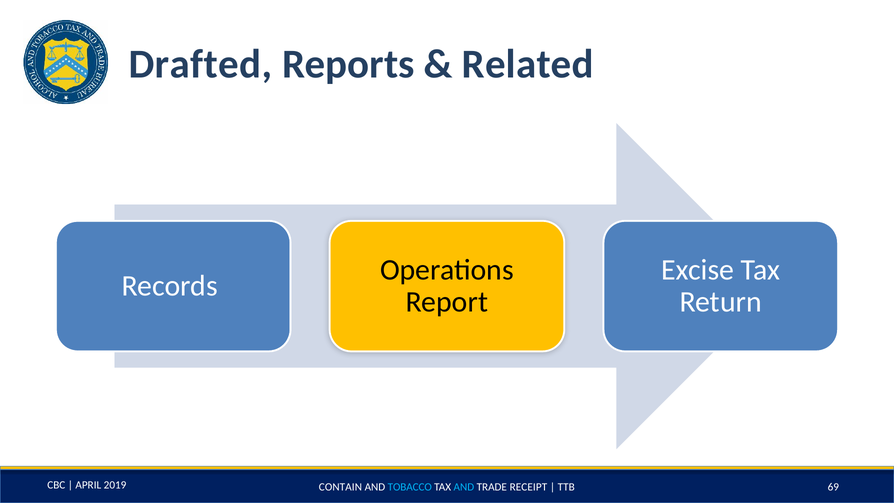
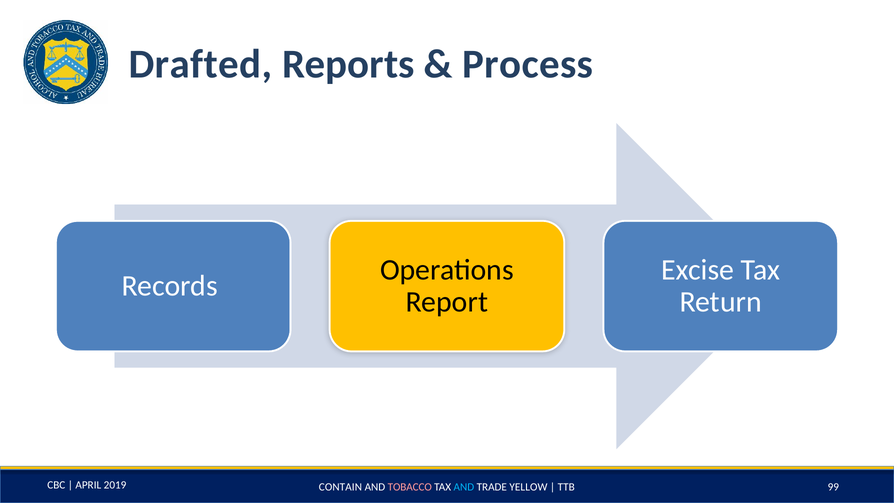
Related: Related -> Process
TOBACCO colour: light blue -> pink
RECEIPT: RECEIPT -> YELLOW
69: 69 -> 99
